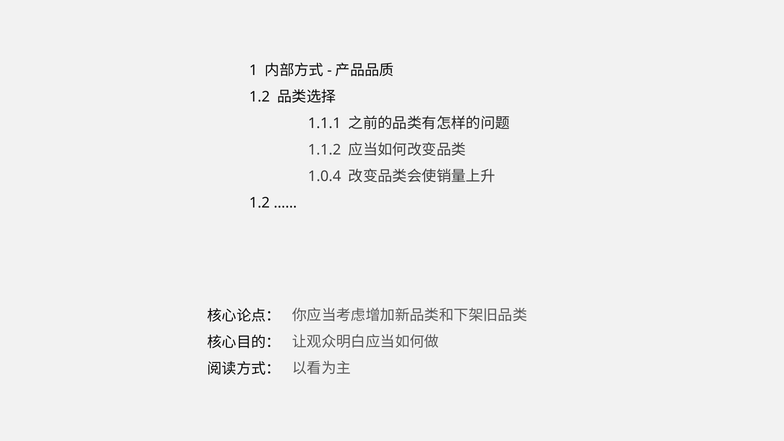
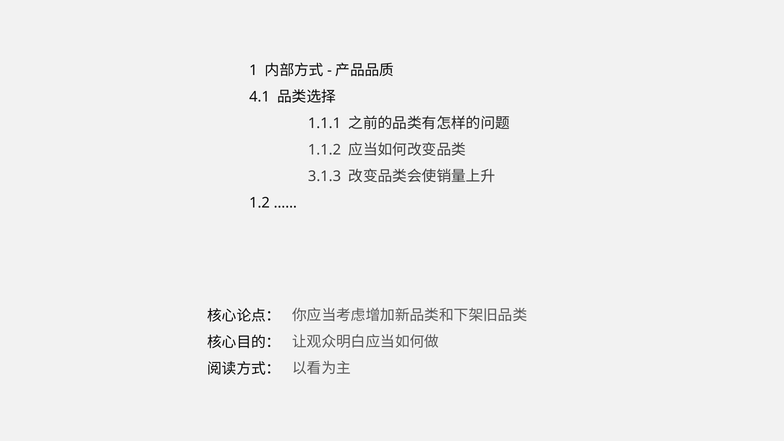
1.2 at (260, 97): 1.2 -> 4.1
1.0.4: 1.0.4 -> 3.1.3
